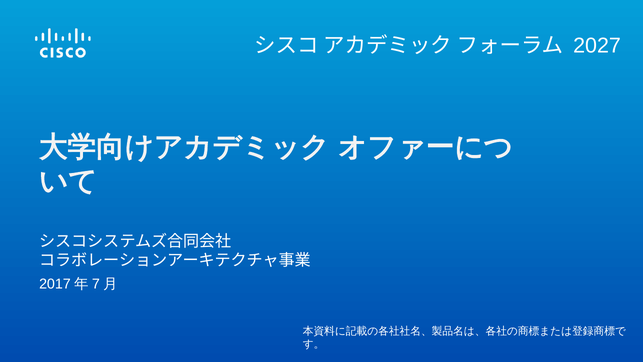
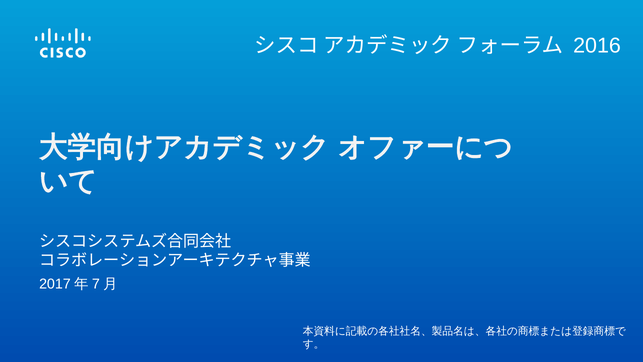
2027: 2027 -> 2016
